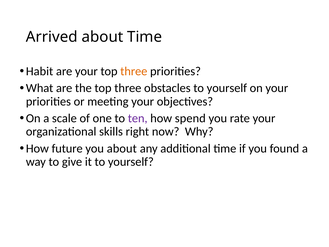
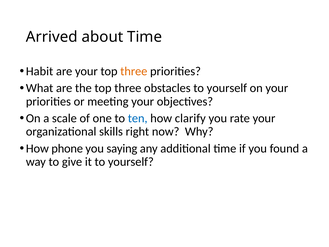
ten colour: purple -> blue
spend: spend -> clarify
future: future -> phone
you about: about -> saying
